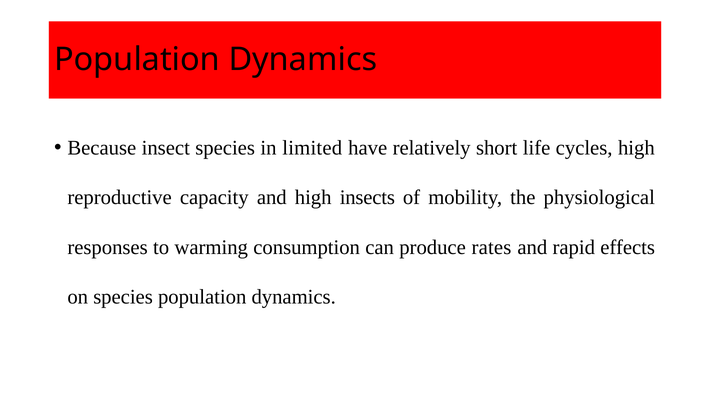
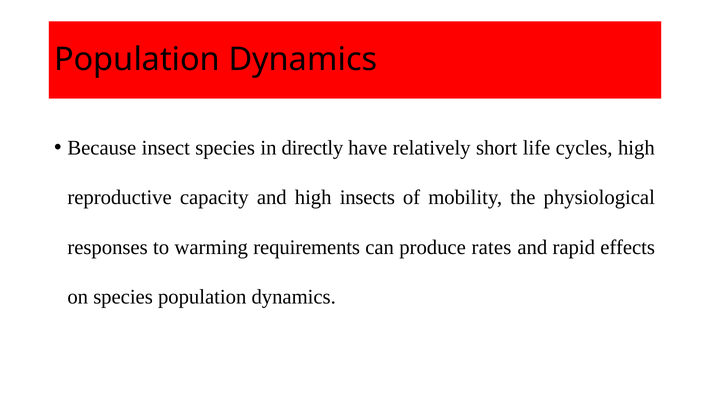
limited: limited -> directly
consumption: consumption -> requirements
